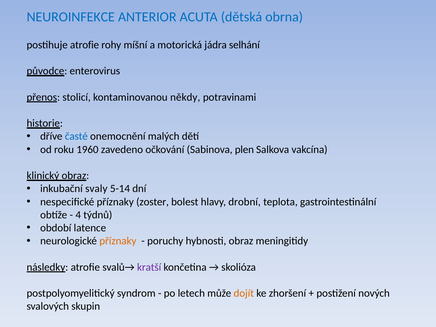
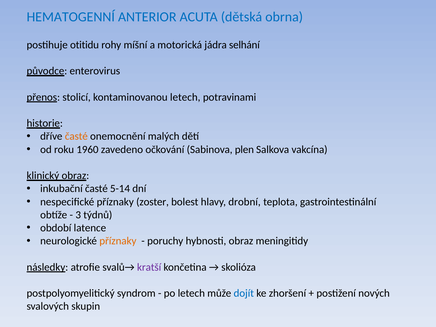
NEUROINFEKCE: NEUROINFEKCE -> HEMATOGENNÍ
postihuje atrofie: atrofie -> otitidu
kontaminovanou někdy: někdy -> letech
časté at (76, 136) colour: blue -> orange
inkubační svaly: svaly -> časté
4: 4 -> 3
dojít colour: orange -> blue
